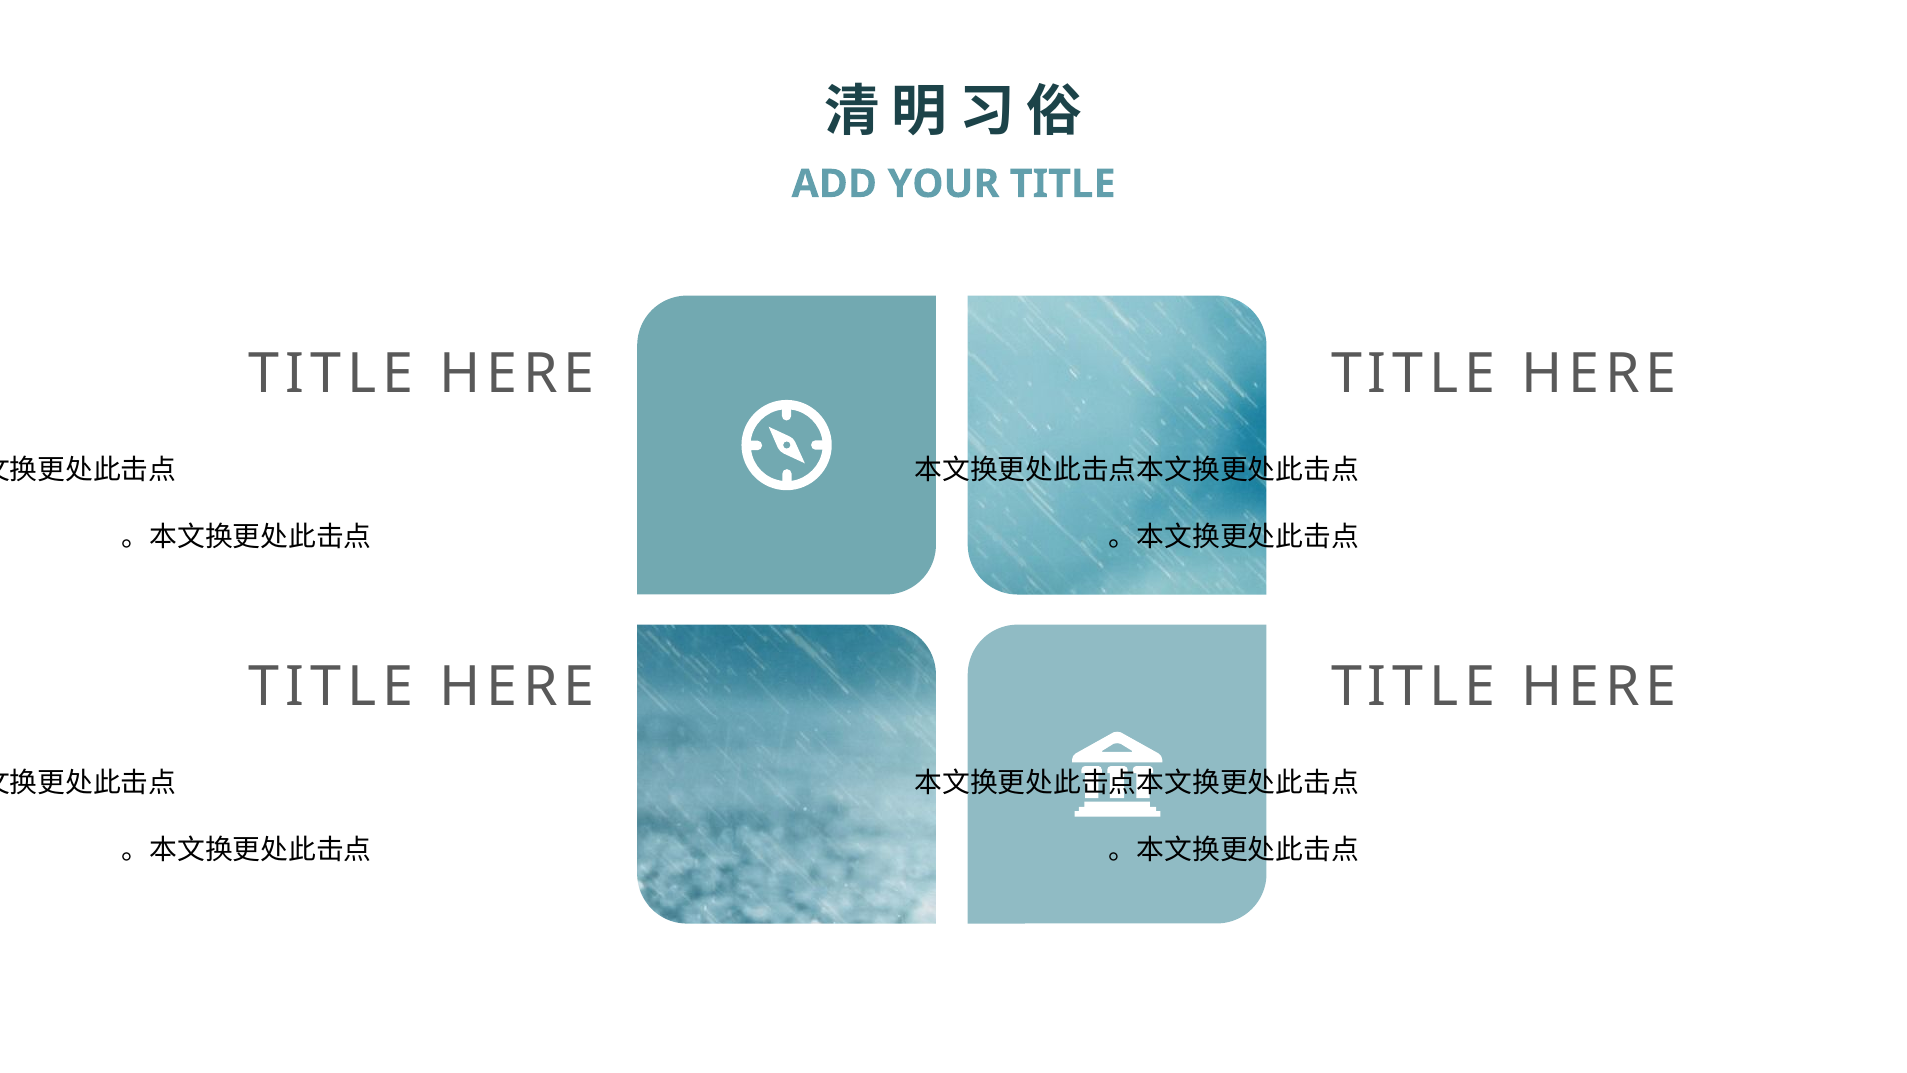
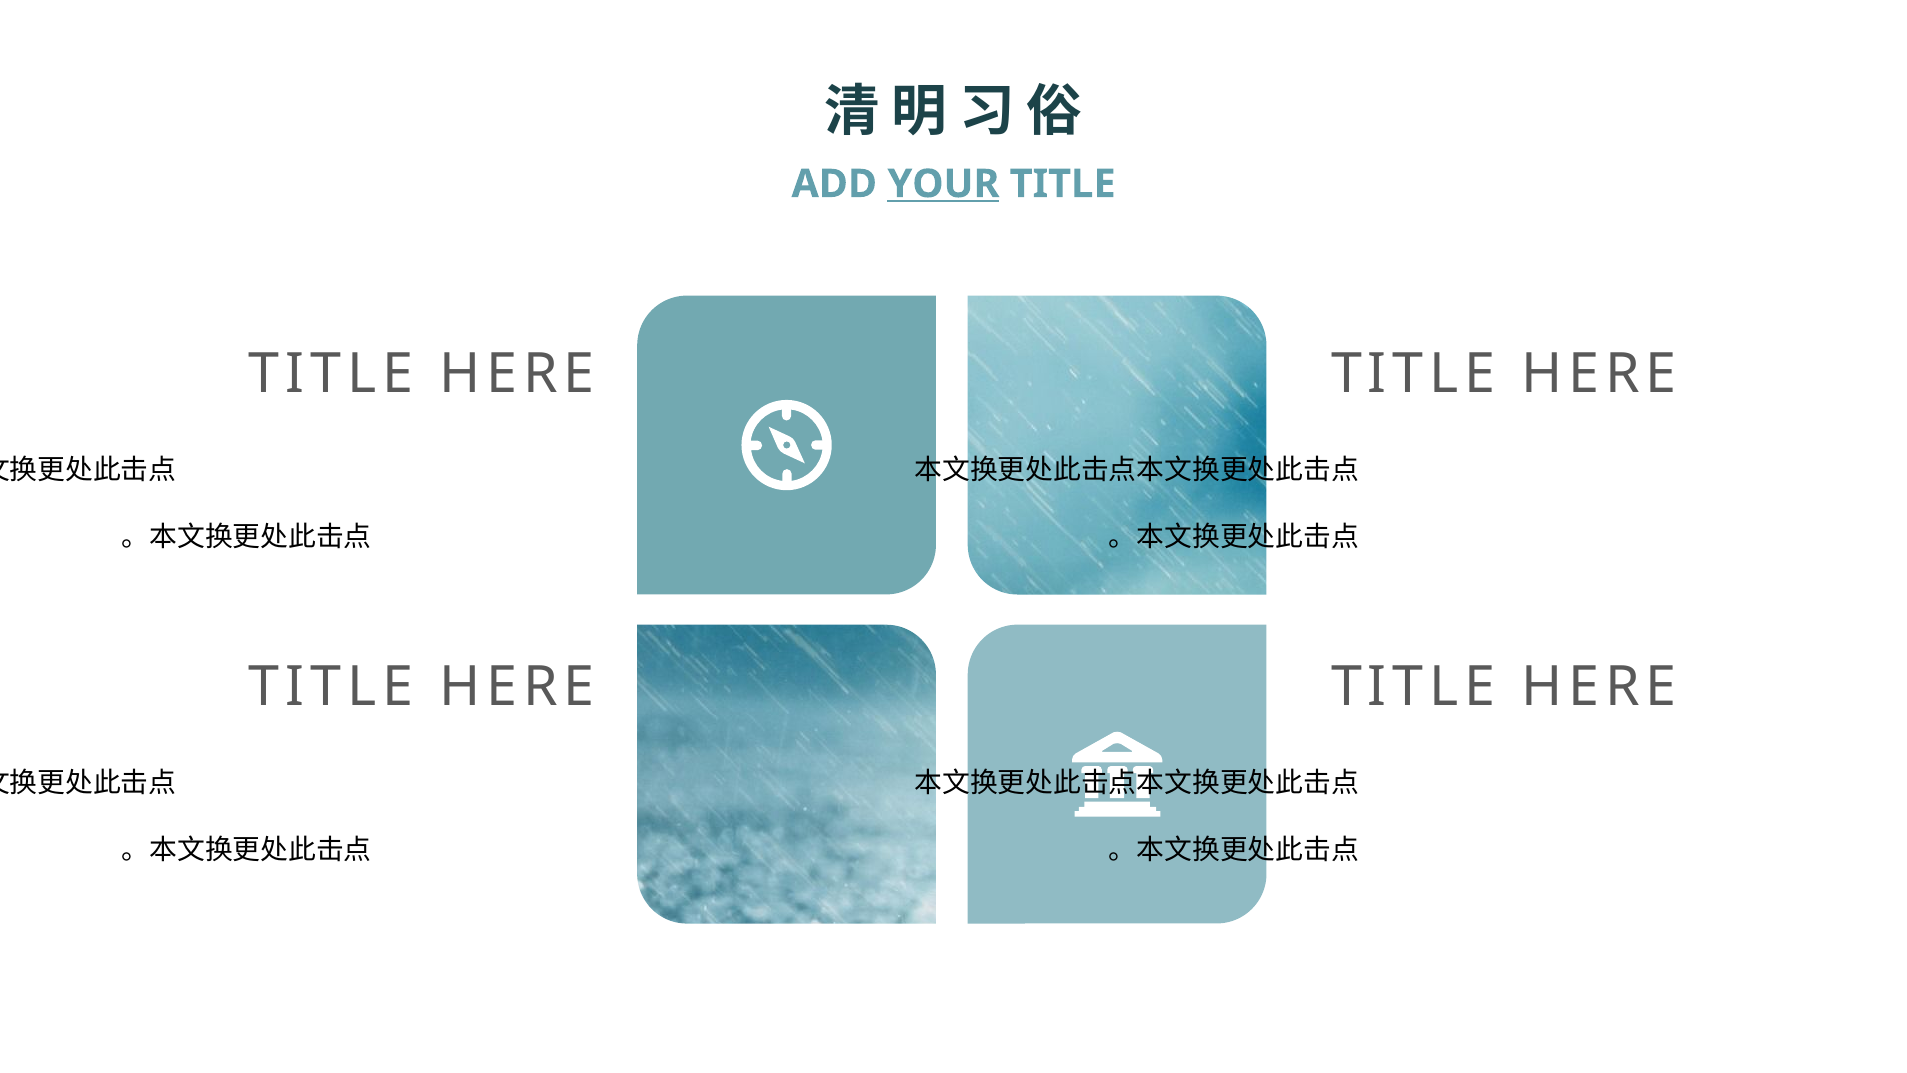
YOUR underline: none -> present
